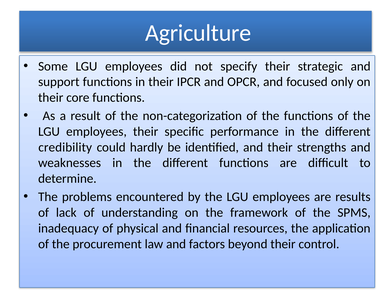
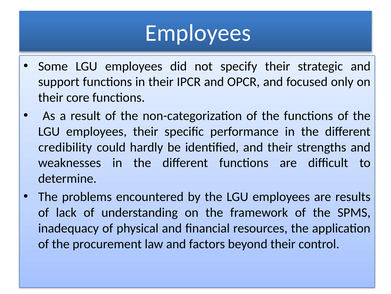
Agriculture at (198, 33): Agriculture -> Employees
